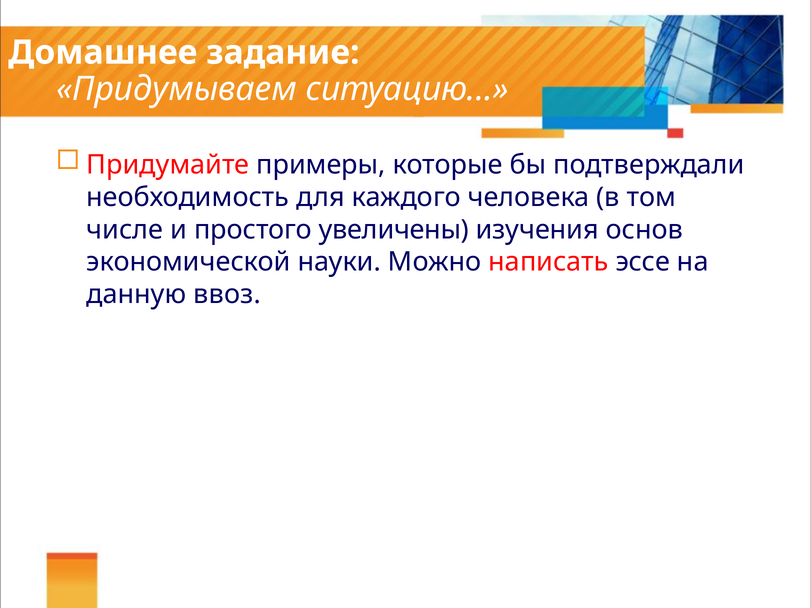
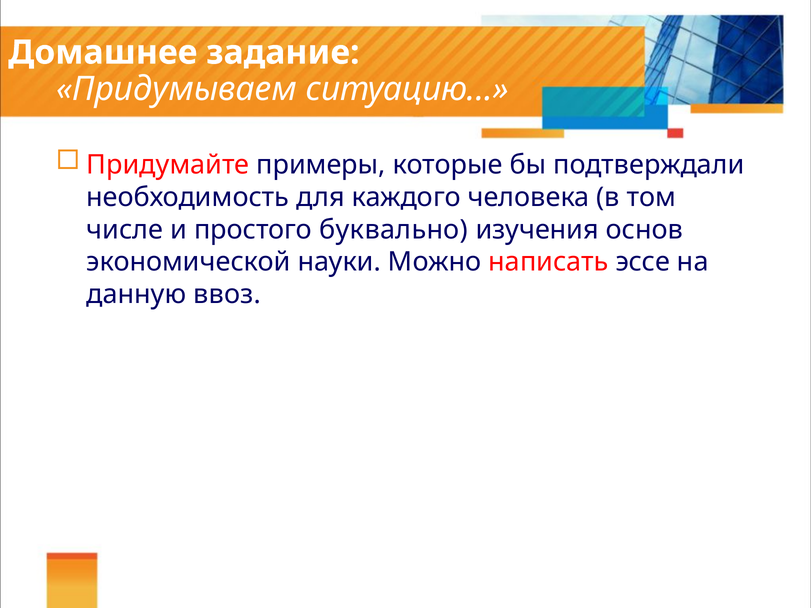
увеличены: увеличены -> буквально
